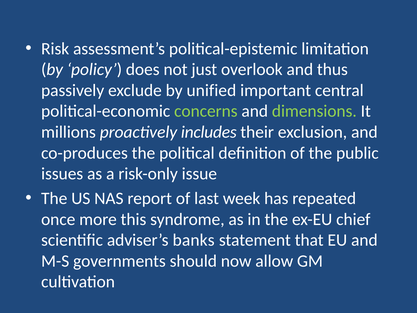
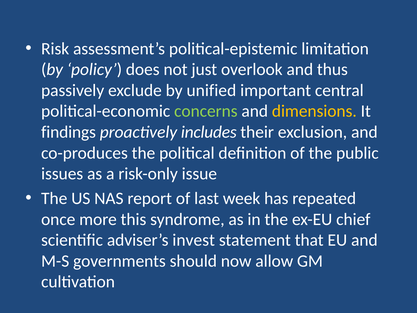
dimensions colour: light green -> yellow
millions: millions -> findings
banks: banks -> invest
